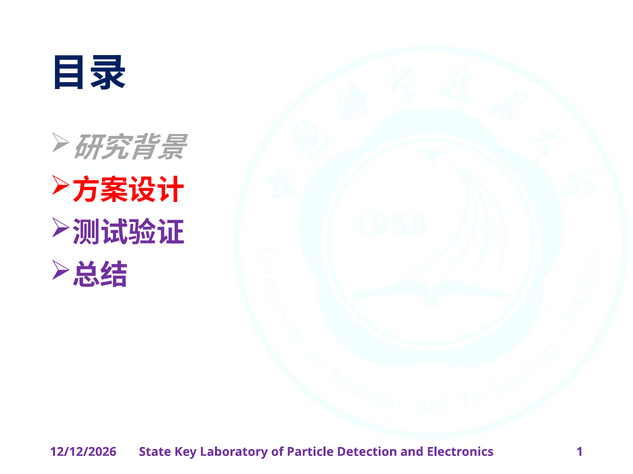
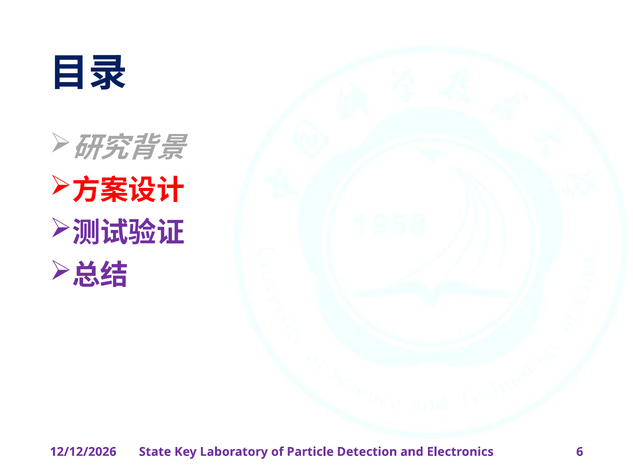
1: 1 -> 6
